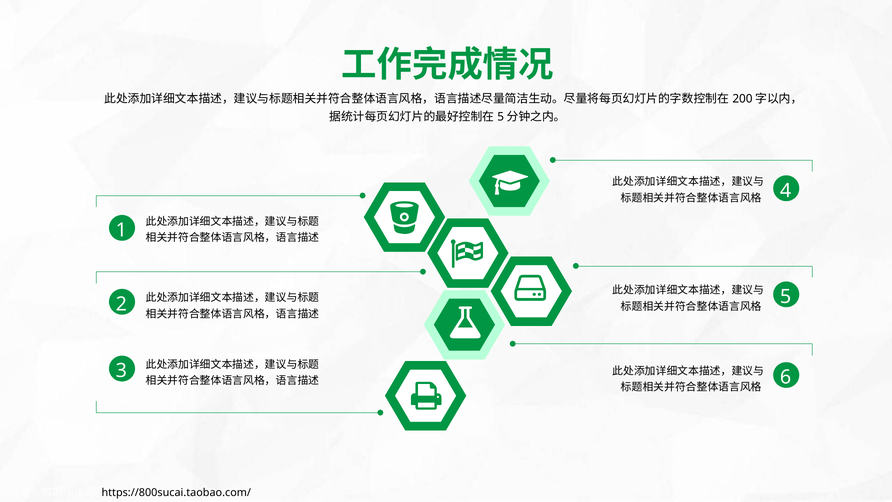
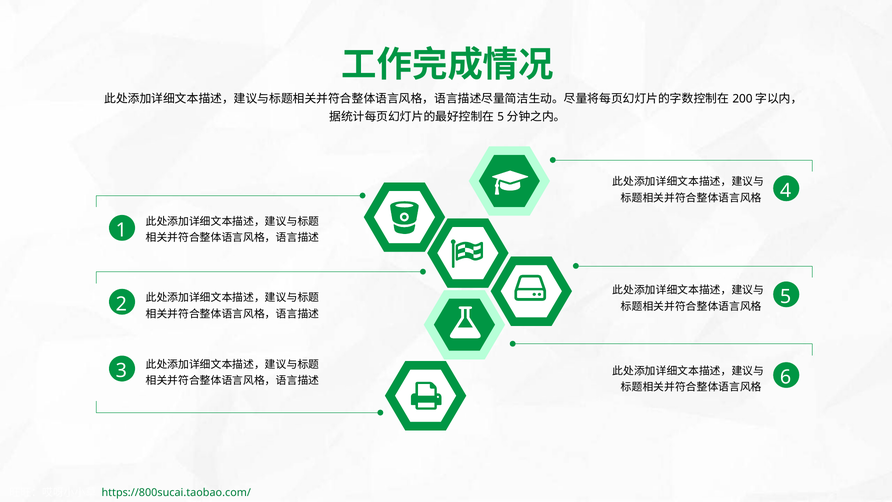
https://800sucai.taobao.com/ colour: black -> green
